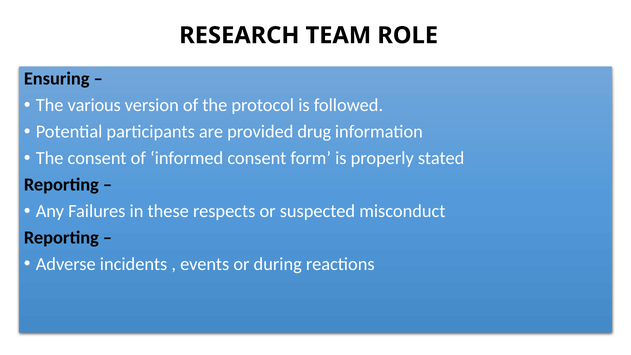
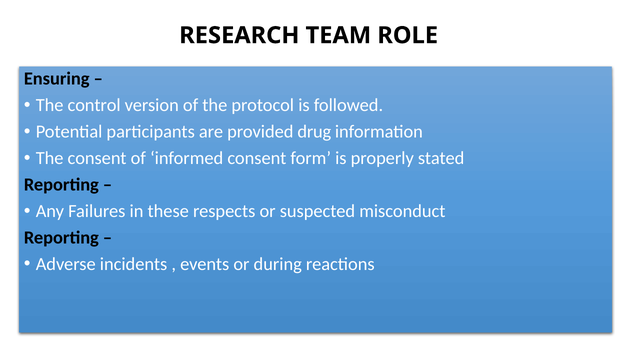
various: various -> control
